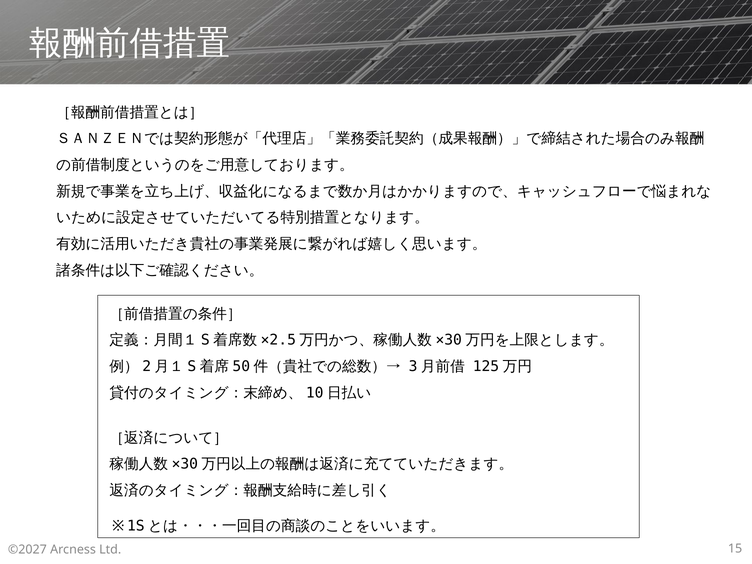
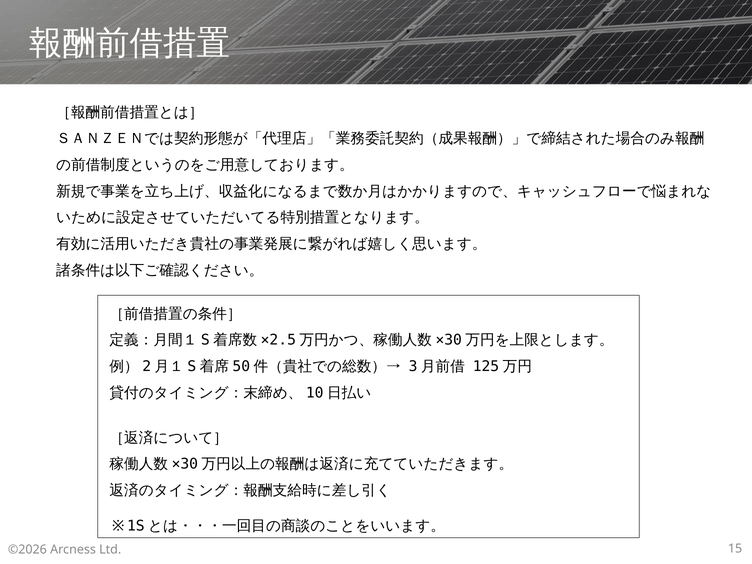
©2027: ©2027 -> ©2026
